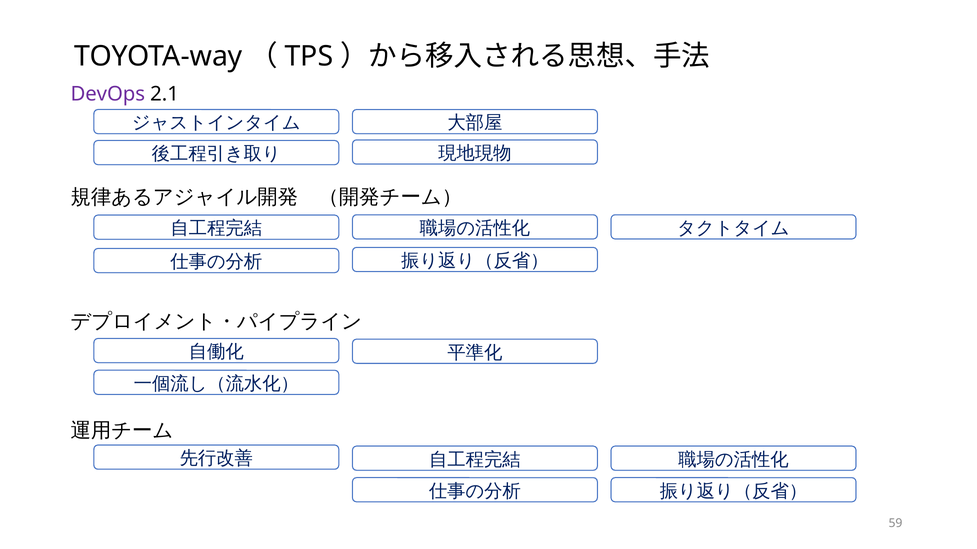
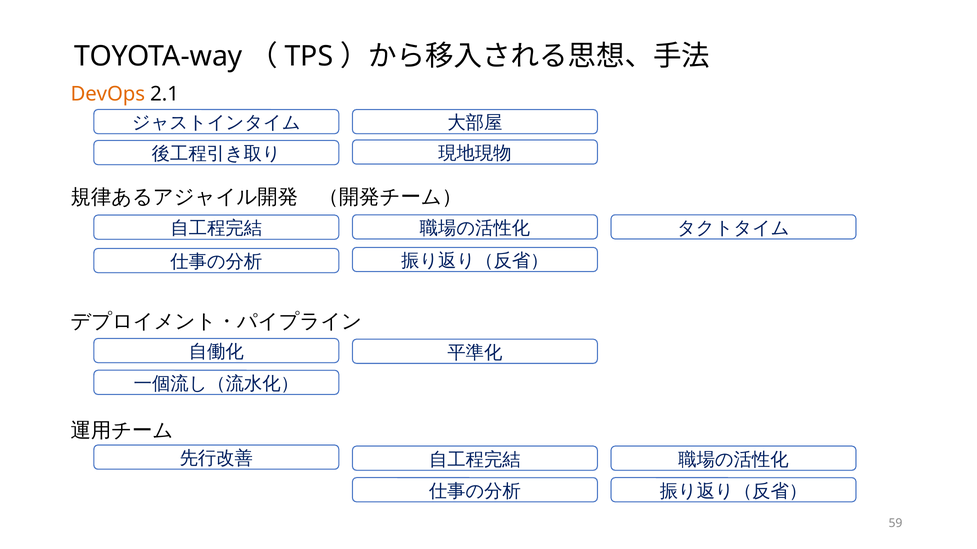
DevOps colour: purple -> orange
